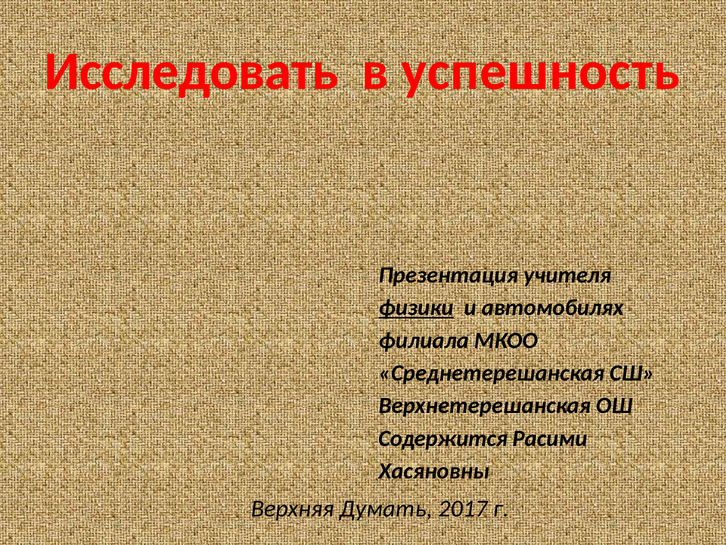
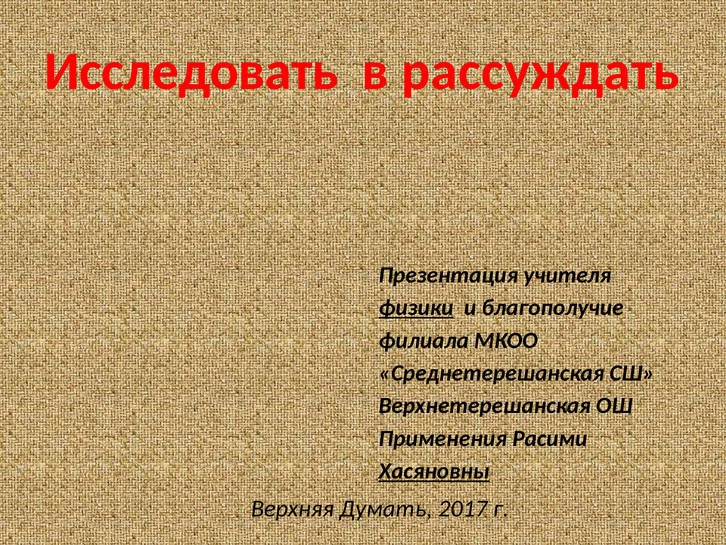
успешность: успешность -> рассуждать
автомобилях: автомобилях -> благополучие
Содержится: Содержится -> Применения
Хасяновны underline: none -> present
